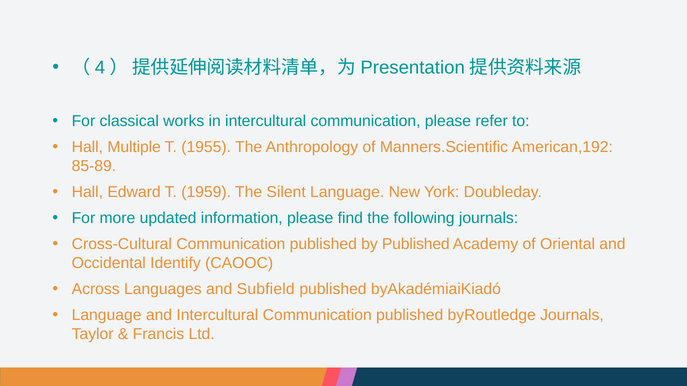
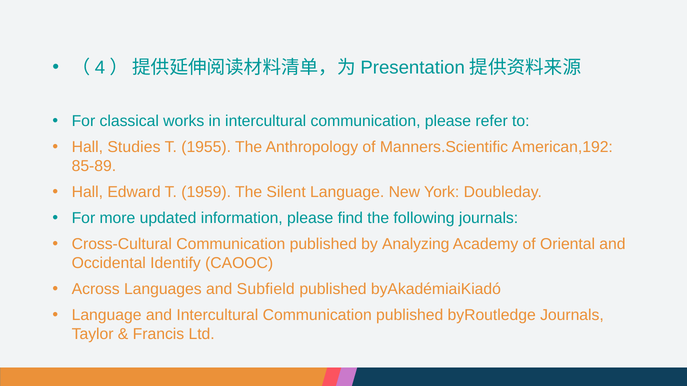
Multiple: Multiple -> Studies
by Published: Published -> Analyzing
